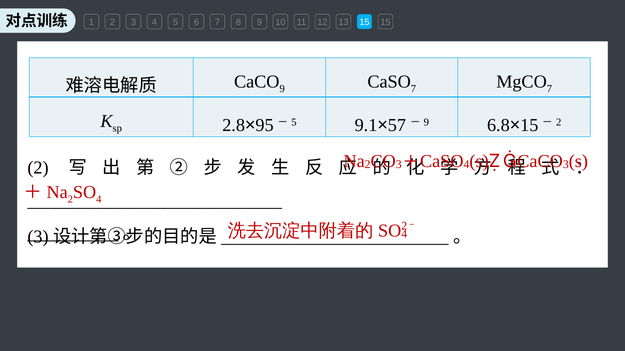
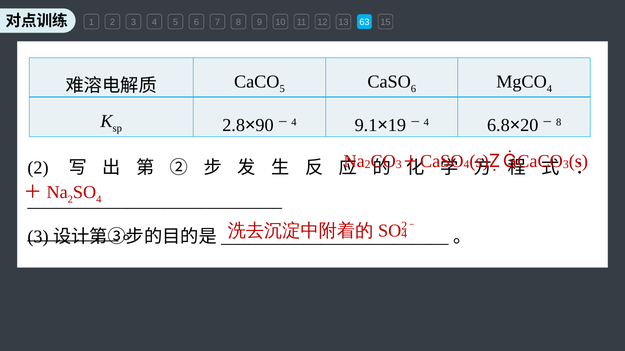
13 15: 15 -> 63
9 at (282, 89): 9 -> 5
7 at (414, 89): 7 -> 6
7 at (549, 89): 7 -> 4
95: 95 -> 90
5 at (294, 123): 5 -> 4
57: 57 -> 19
9 at (426, 123): 9 -> 4
15 at (529, 125): 15 -> 20
2 at (559, 123): 2 -> 8
